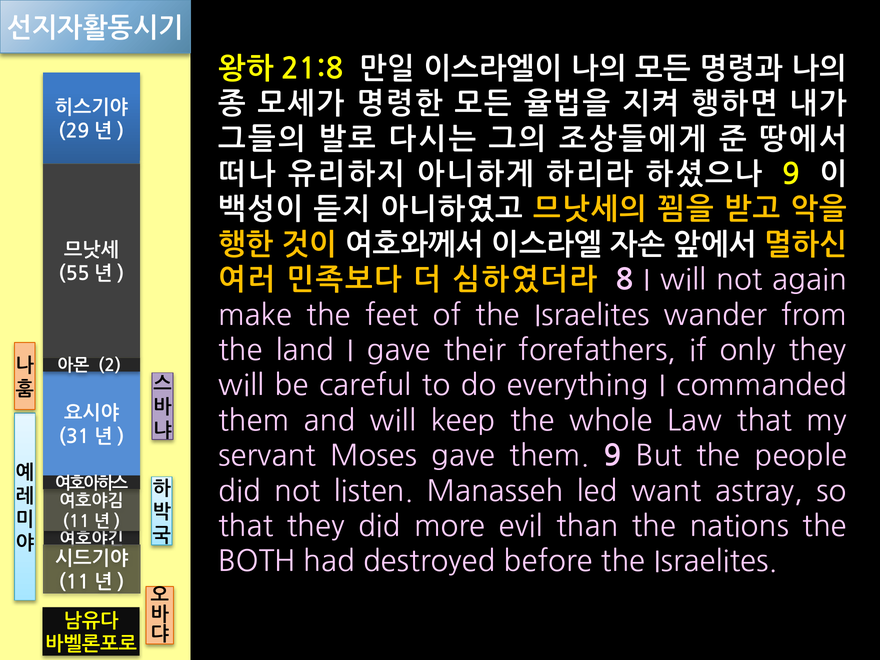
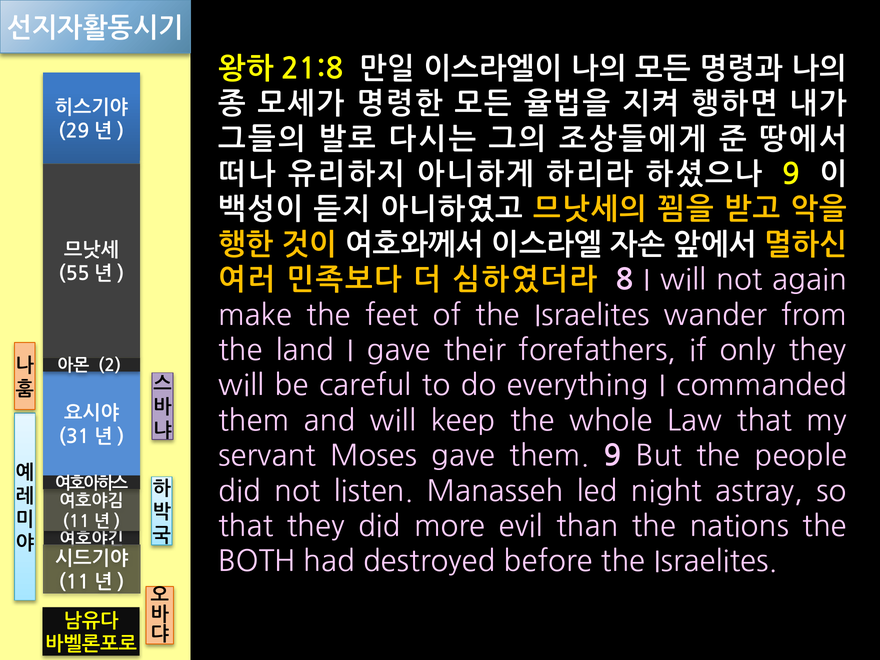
want: want -> night
